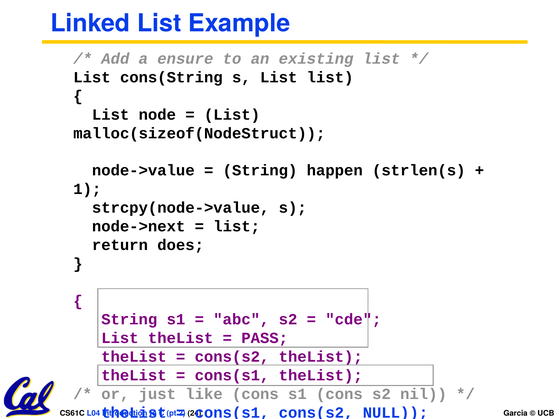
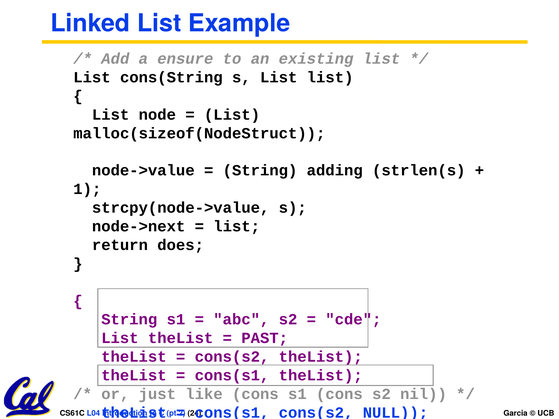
happen: happen -> adding
PASS: PASS -> PAST
